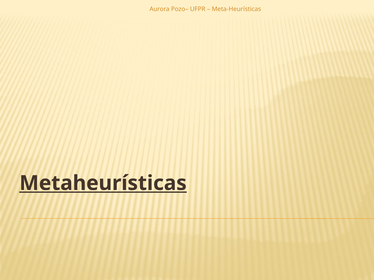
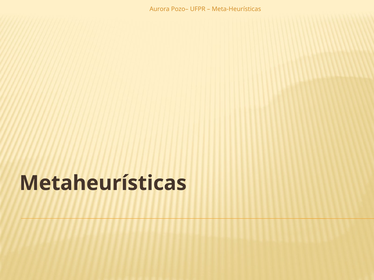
Metaheurísticas underline: present -> none
